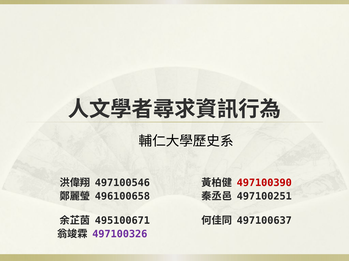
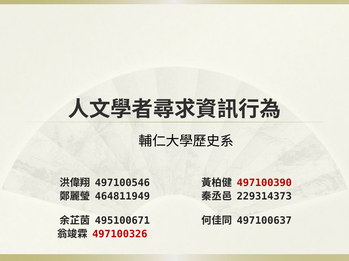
496100658: 496100658 -> 464811949
497100251: 497100251 -> 229314373
497100326 colour: purple -> red
